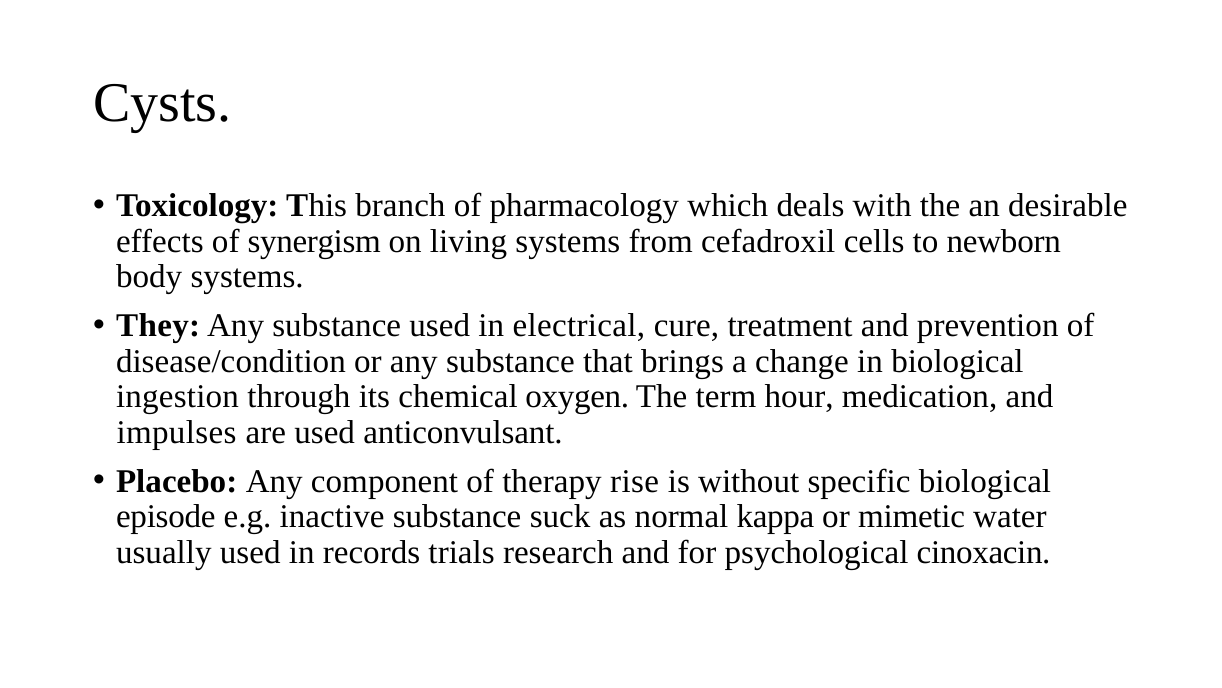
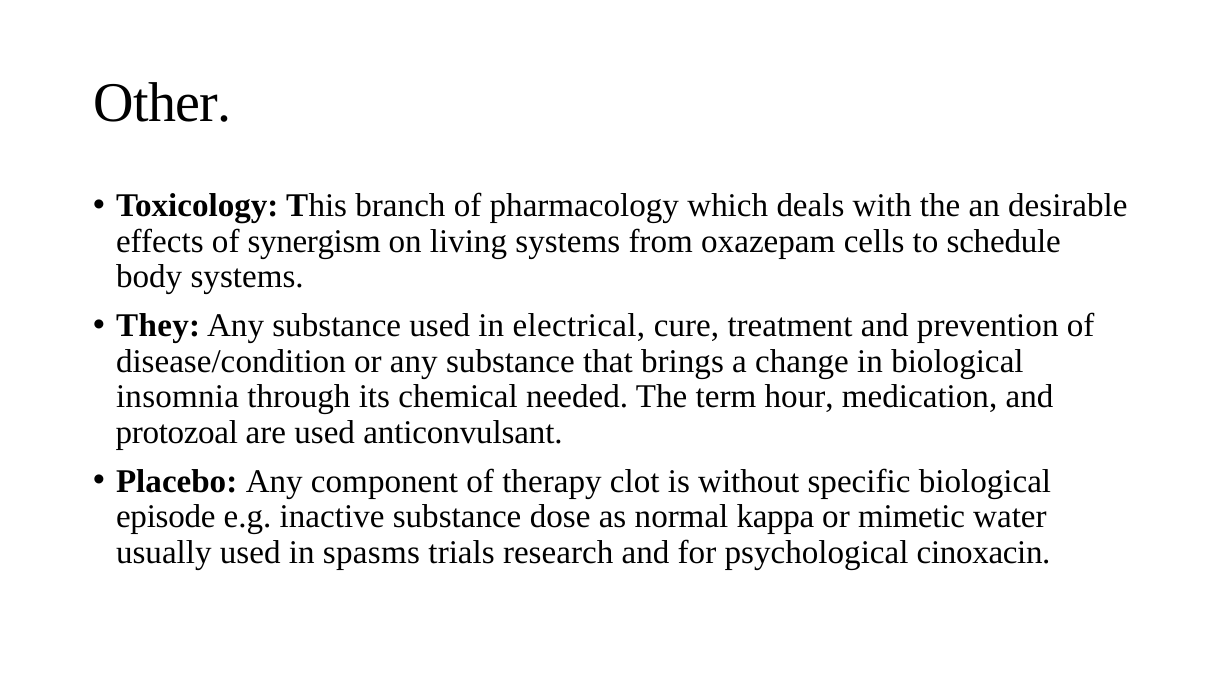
Cysts: Cysts -> Other
cefadroxil: cefadroxil -> oxazepam
newborn: newborn -> schedule
ingestion: ingestion -> insomnia
oxygen: oxygen -> needed
impulses: impulses -> protozoal
rise: rise -> clot
suck: suck -> dose
records: records -> spasms
